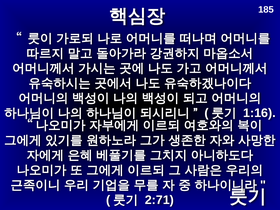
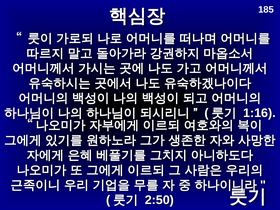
2:71: 2:71 -> 2:50
